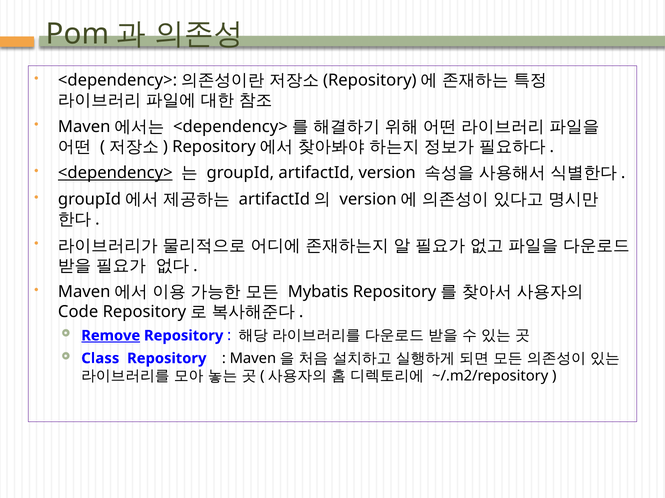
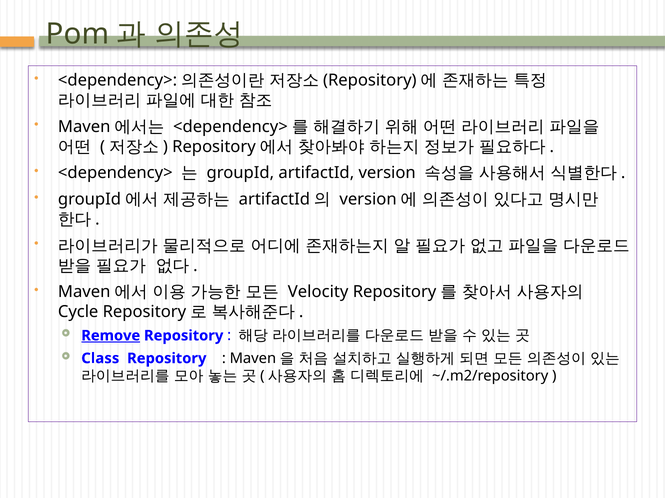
<dependency> underline: present -> none
Mybatis: Mybatis -> Velocity
Code: Code -> Cycle
